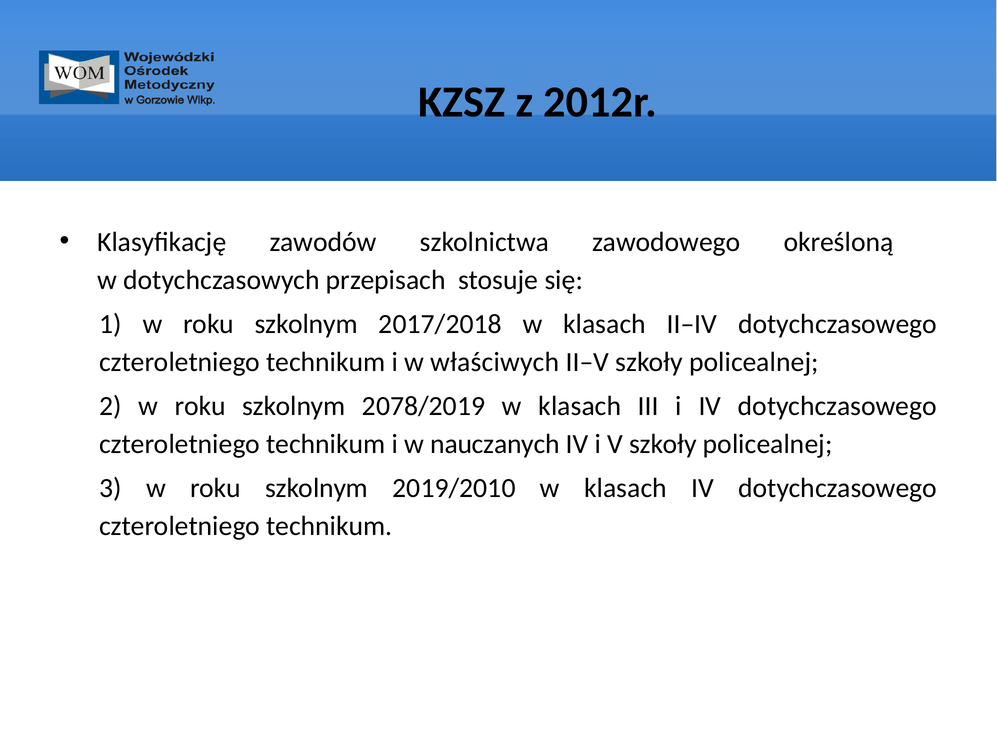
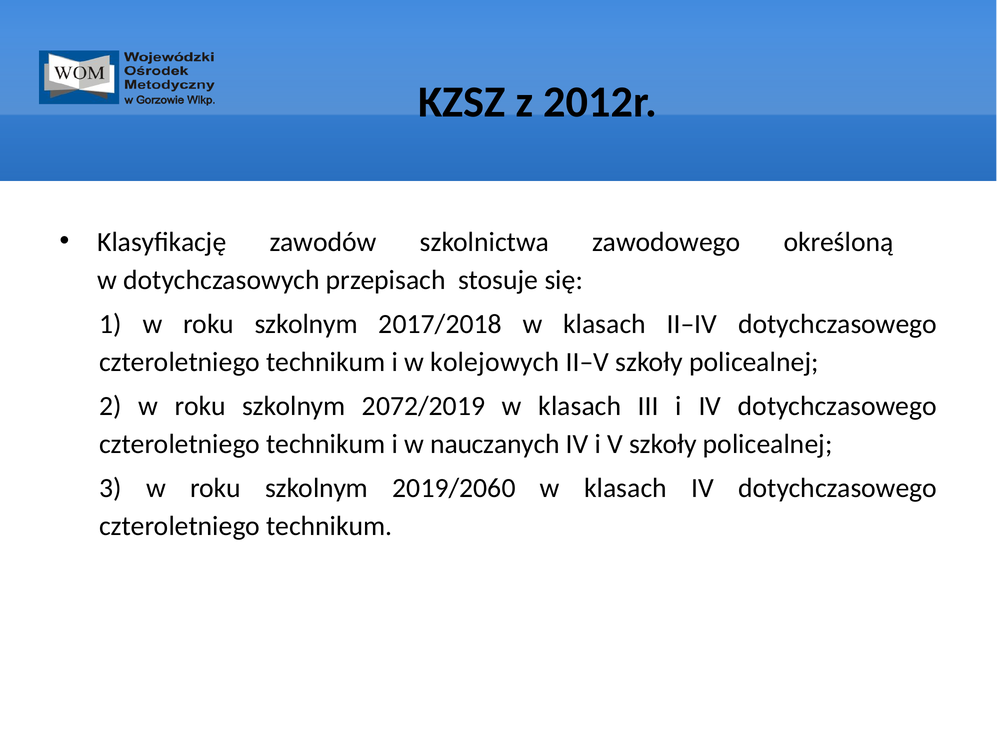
właściwych: właściwych -> kolejowych
2078/2019: 2078/2019 -> 2072/2019
2019/2010: 2019/2010 -> 2019/2060
